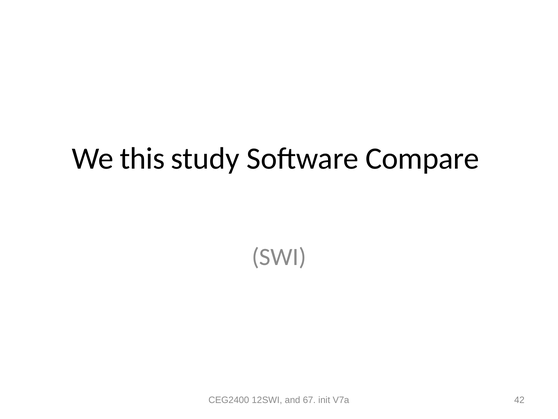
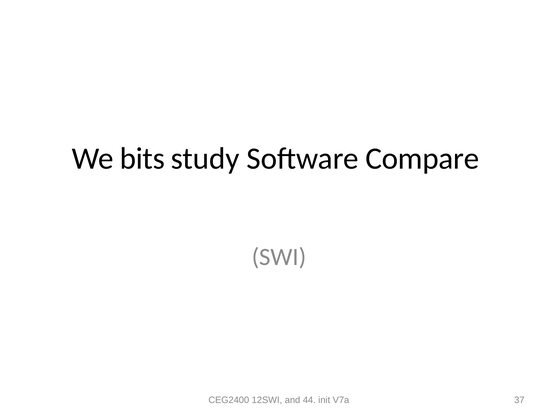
this: this -> bits
67: 67 -> 44
42: 42 -> 37
